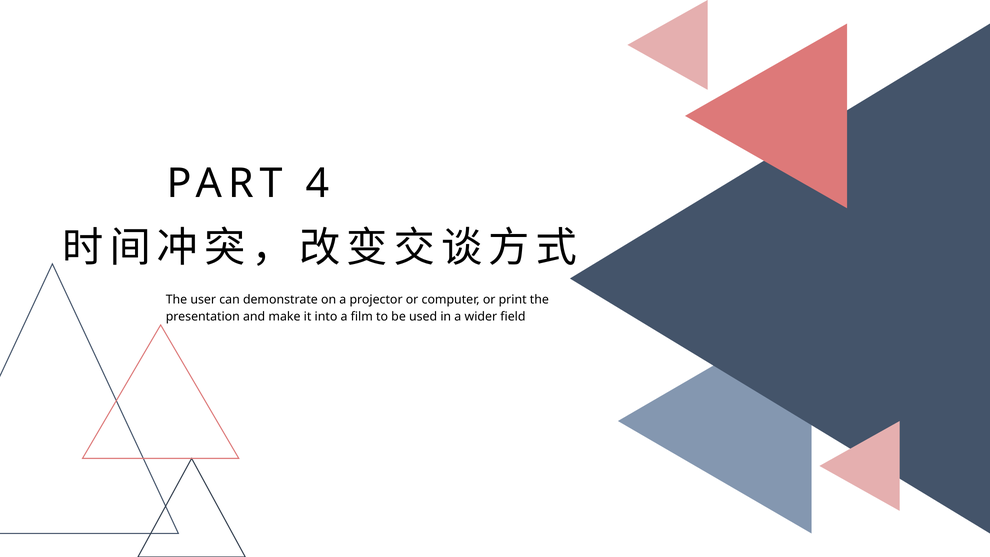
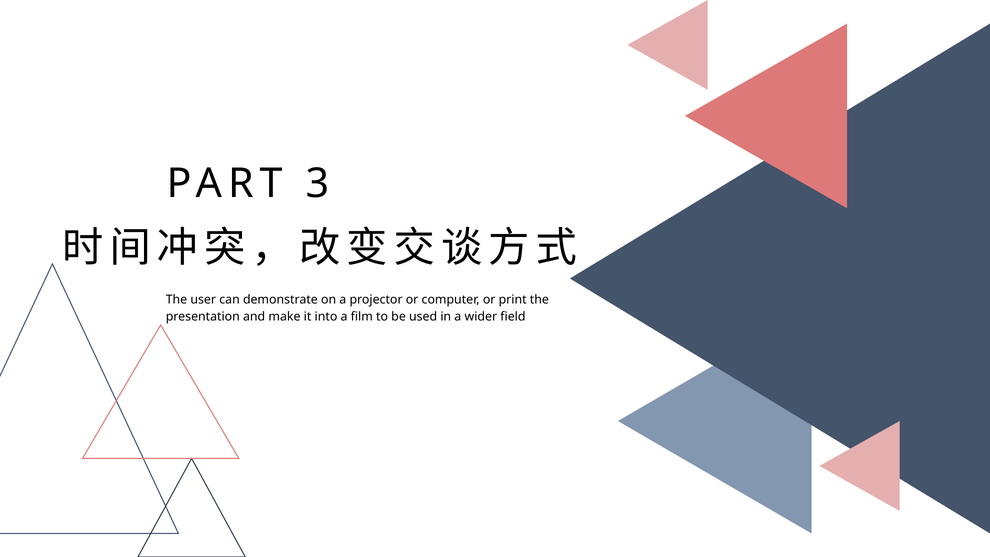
4: 4 -> 3
